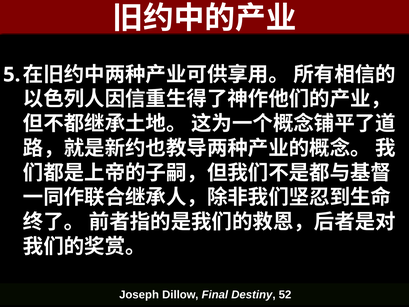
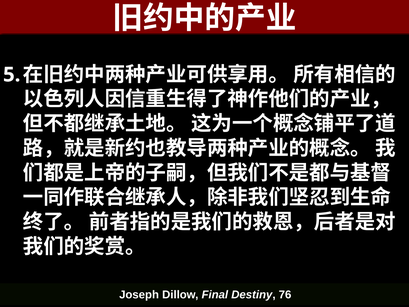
52: 52 -> 76
